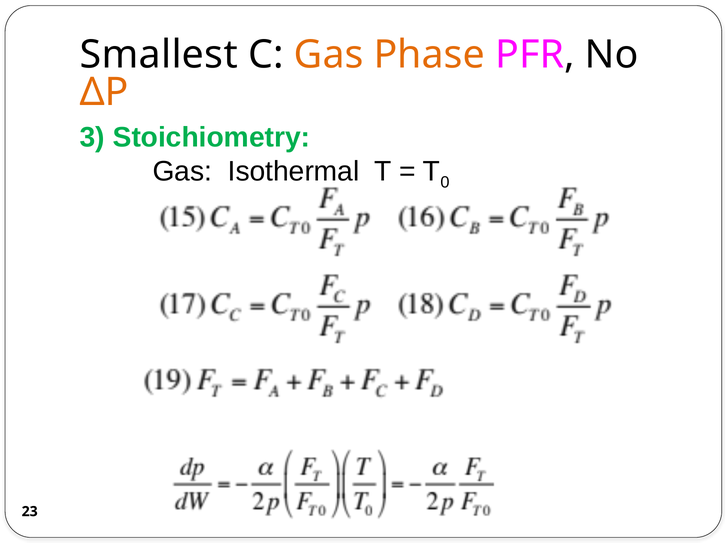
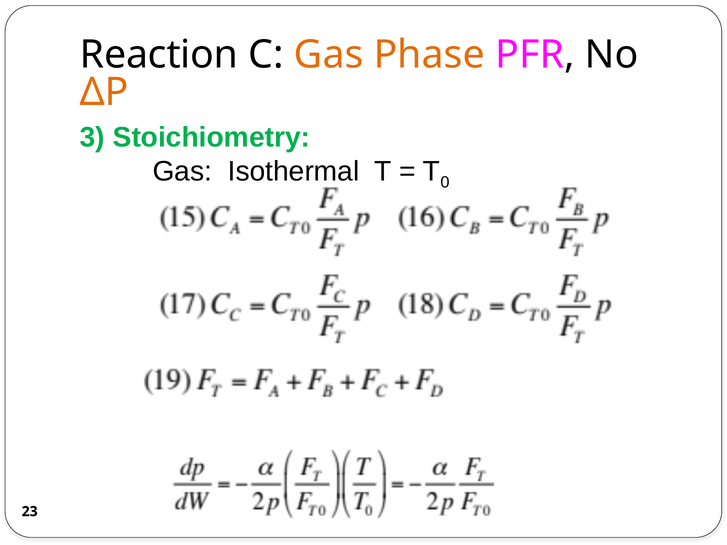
Smallest: Smallest -> Reaction
